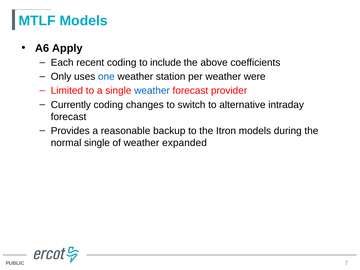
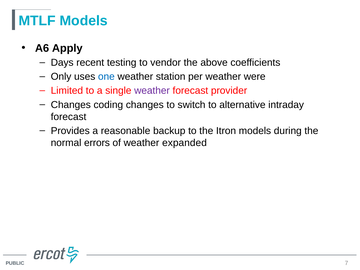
Each: Each -> Days
recent coding: coding -> testing
include: include -> vendor
weather at (152, 91) colour: blue -> purple
Currently at (71, 105): Currently -> Changes
normal single: single -> errors
